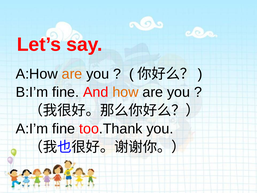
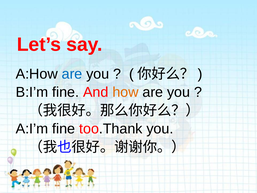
are at (72, 74) colour: orange -> blue
